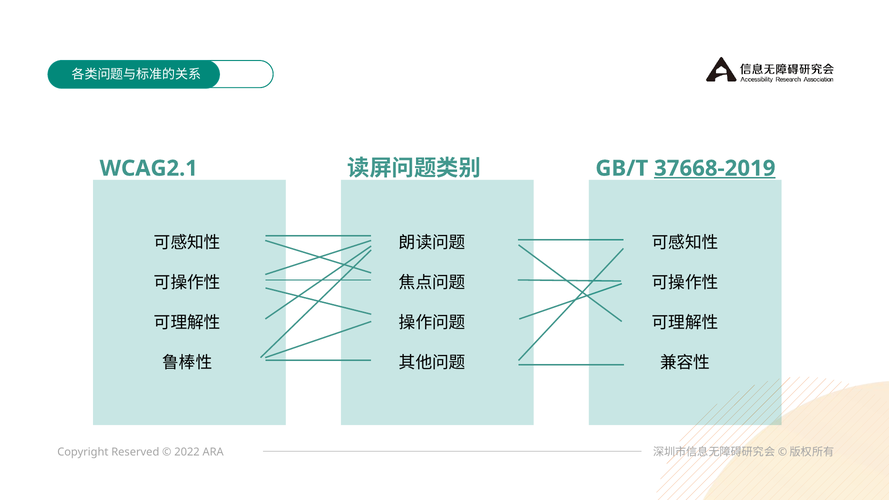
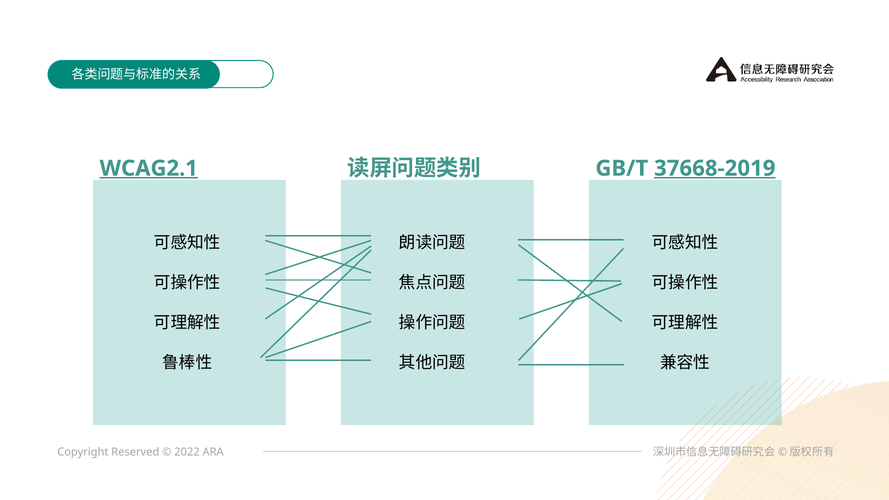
WCAG2.1 underline: none -> present
